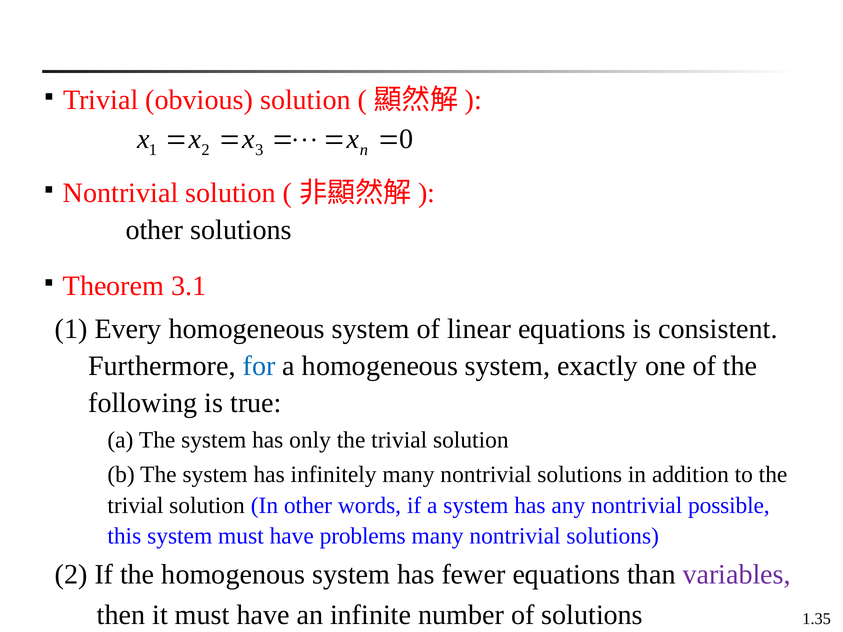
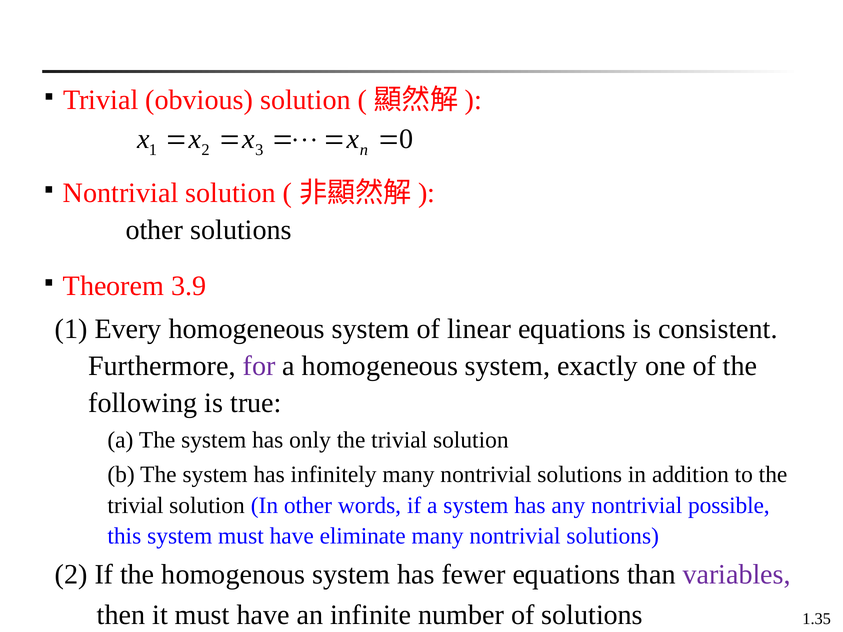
3.1: 3.1 -> 3.9
for colour: blue -> purple
problems: problems -> eliminate
